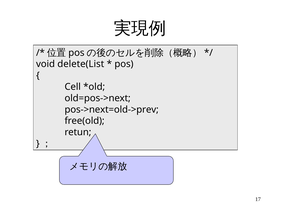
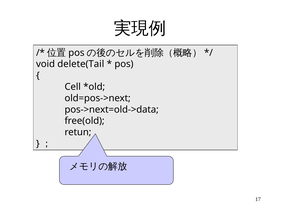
delete(List: delete(List -> delete(Tail
pos->next=old->prev: pos->next=old->prev -> pos->next=old->data
